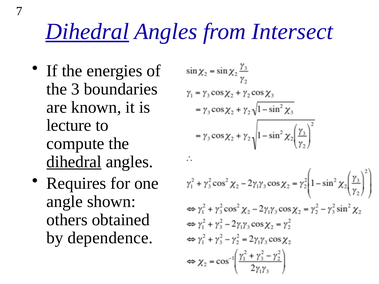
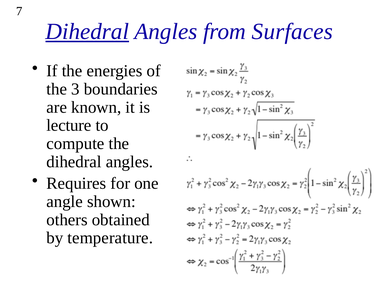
Intersect: Intersect -> Surfaces
dihedral at (74, 162) underline: present -> none
dependence: dependence -> temperature
